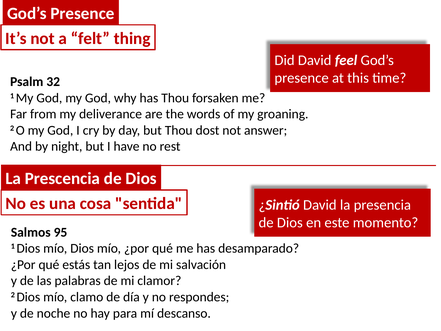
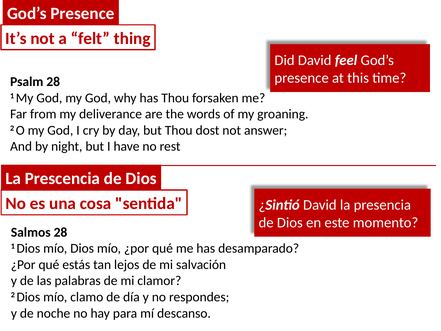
Psalm 32: 32 -> 28
Salmos 95: 95 -> 28
